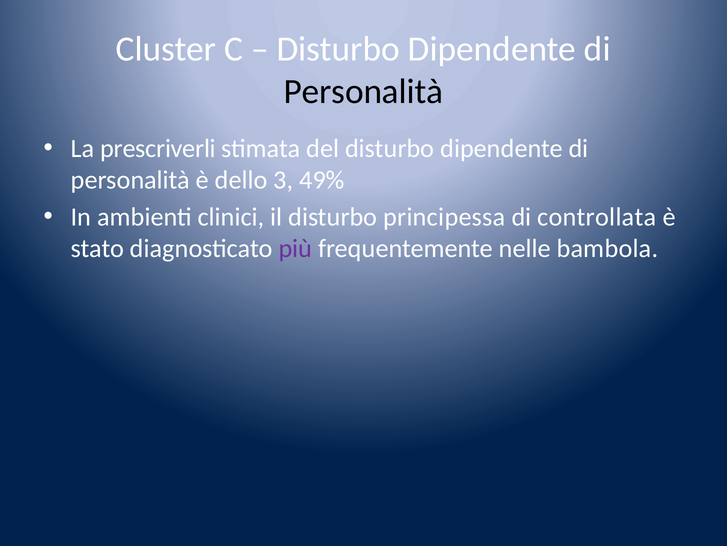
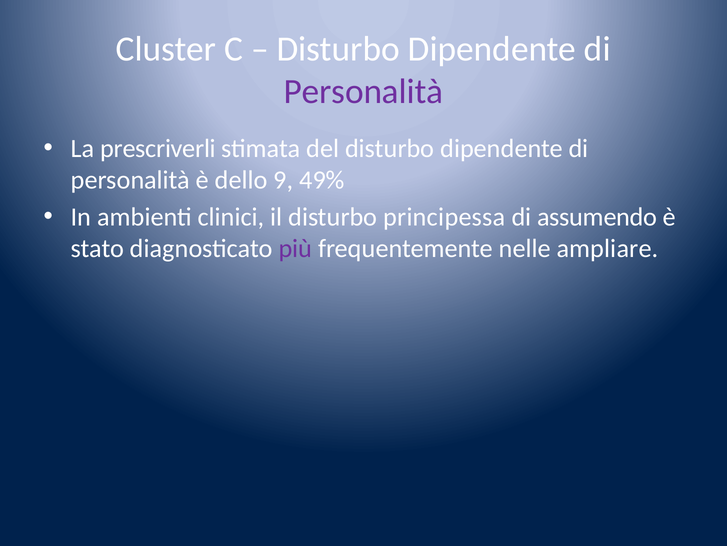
Personalità at (363, 92) colour: black -> purple
3: 3 -> 9
controllata: controllata -> assumendo
bambola: bambola -> ampliare
